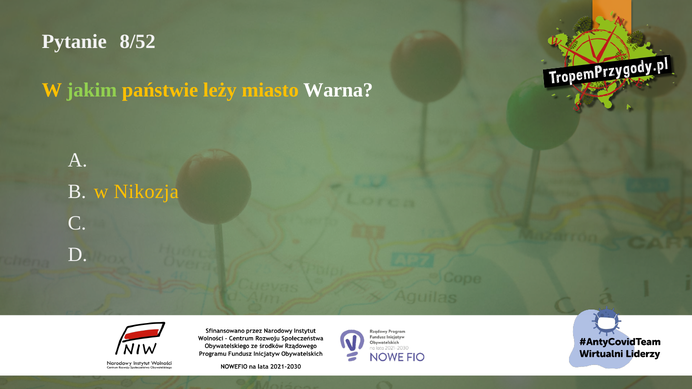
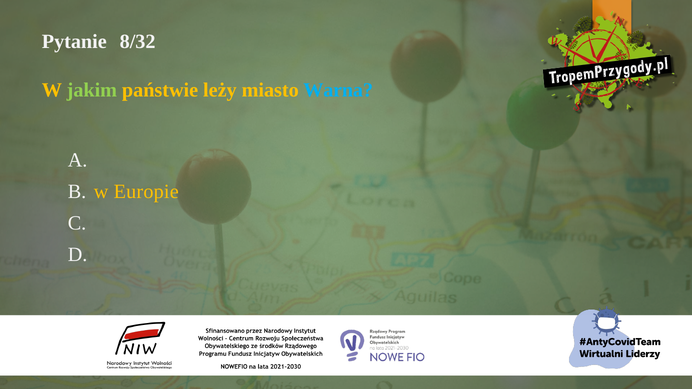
8/52: 8/52 -> 8/32
Warna colour: white -> light blue
Nikozja: Nikozja -> Europie
